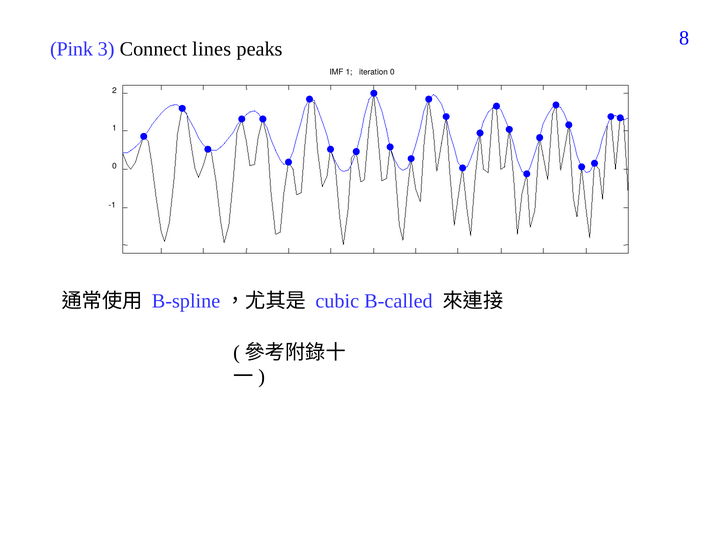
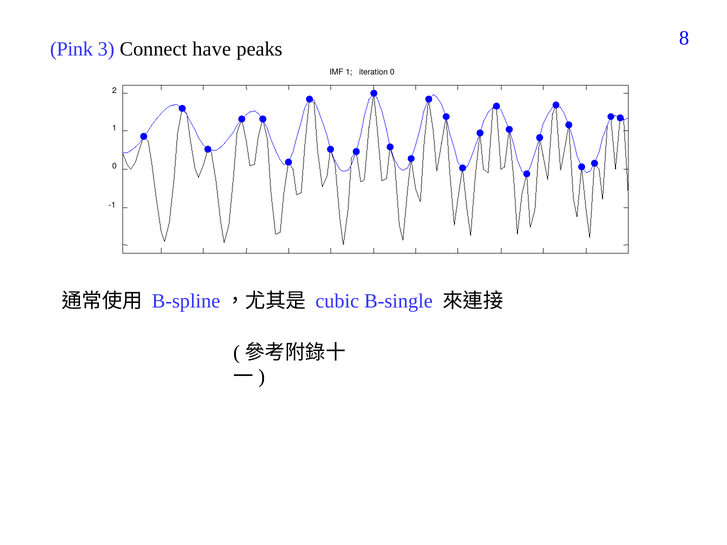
lines: lines -> have
B-called: B-called -> B-single
